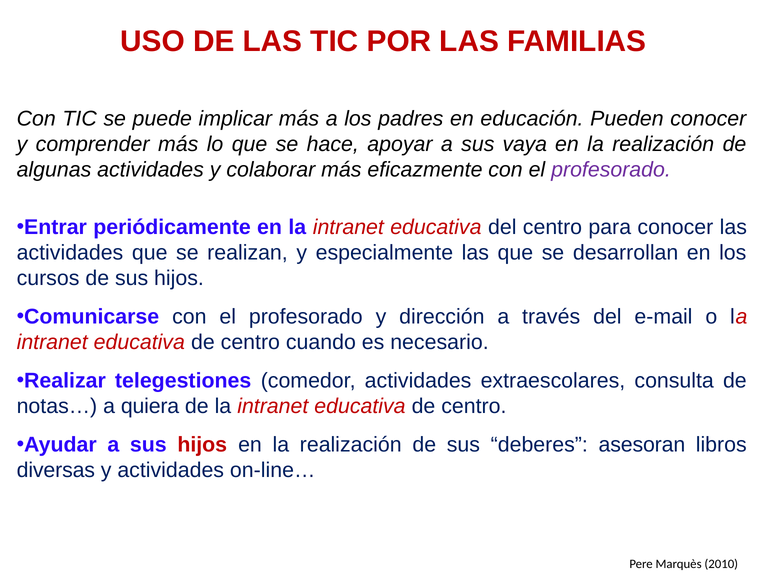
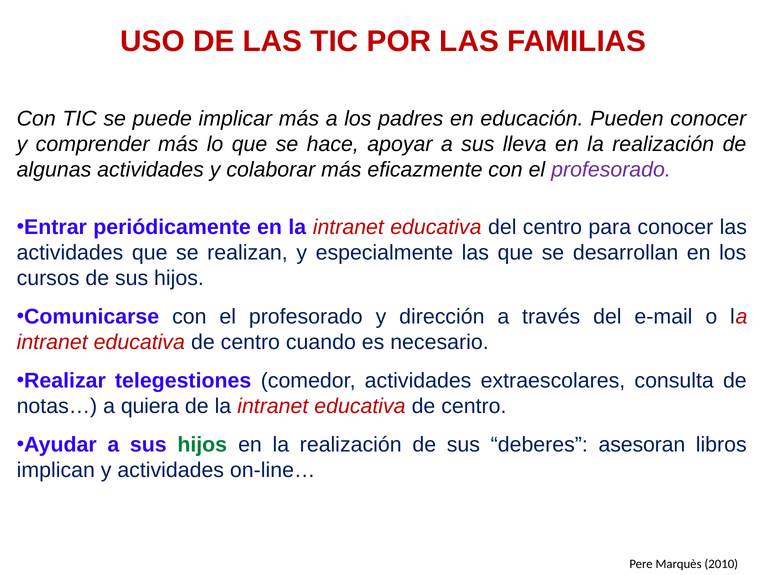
vaya: vaya -> lleva
hijos at (202, 445) colour: red -> green
diversas: diversas -> implican
